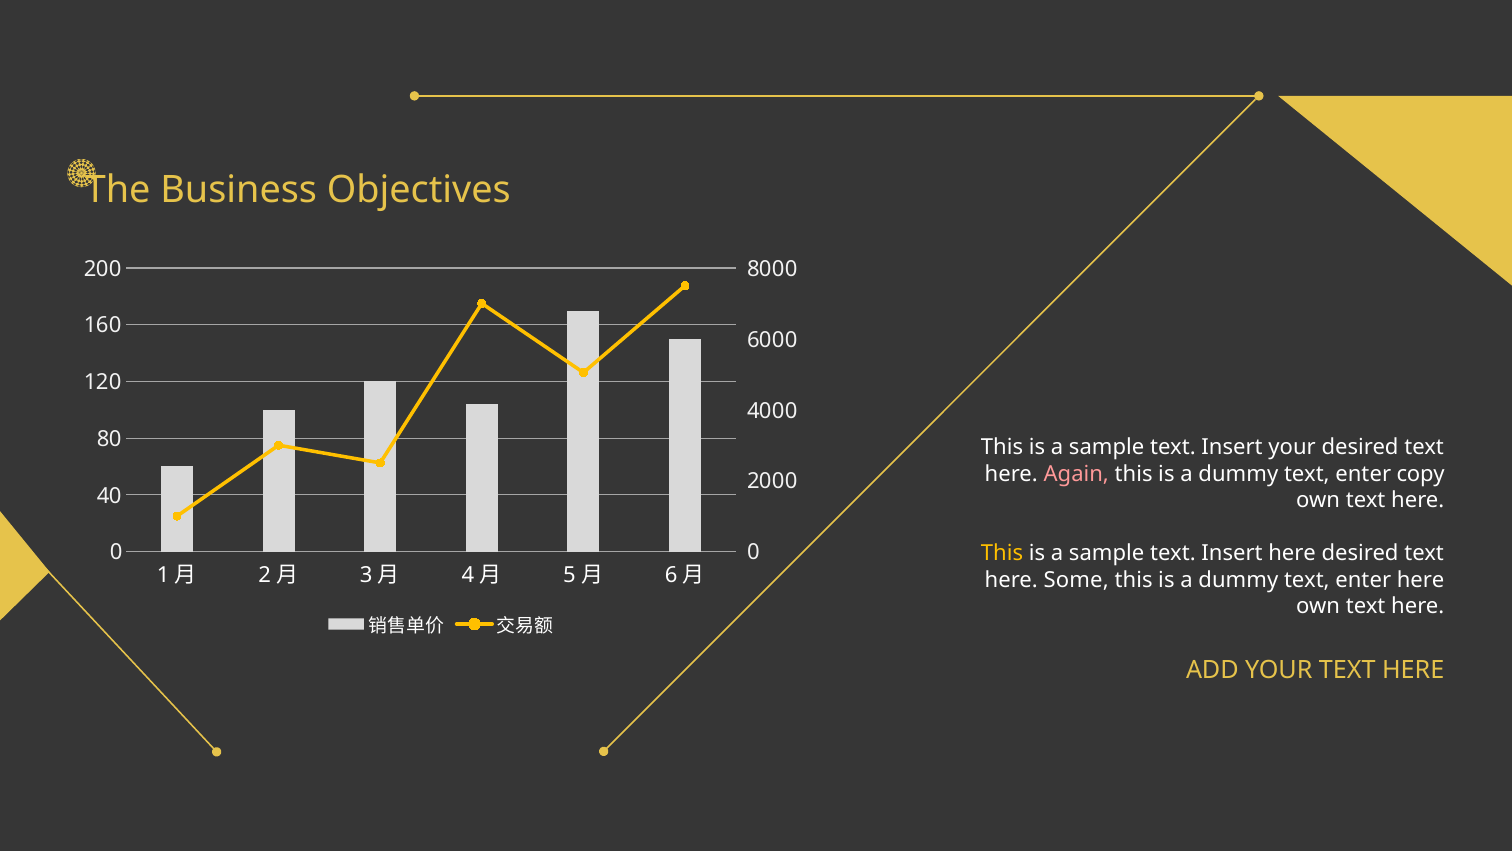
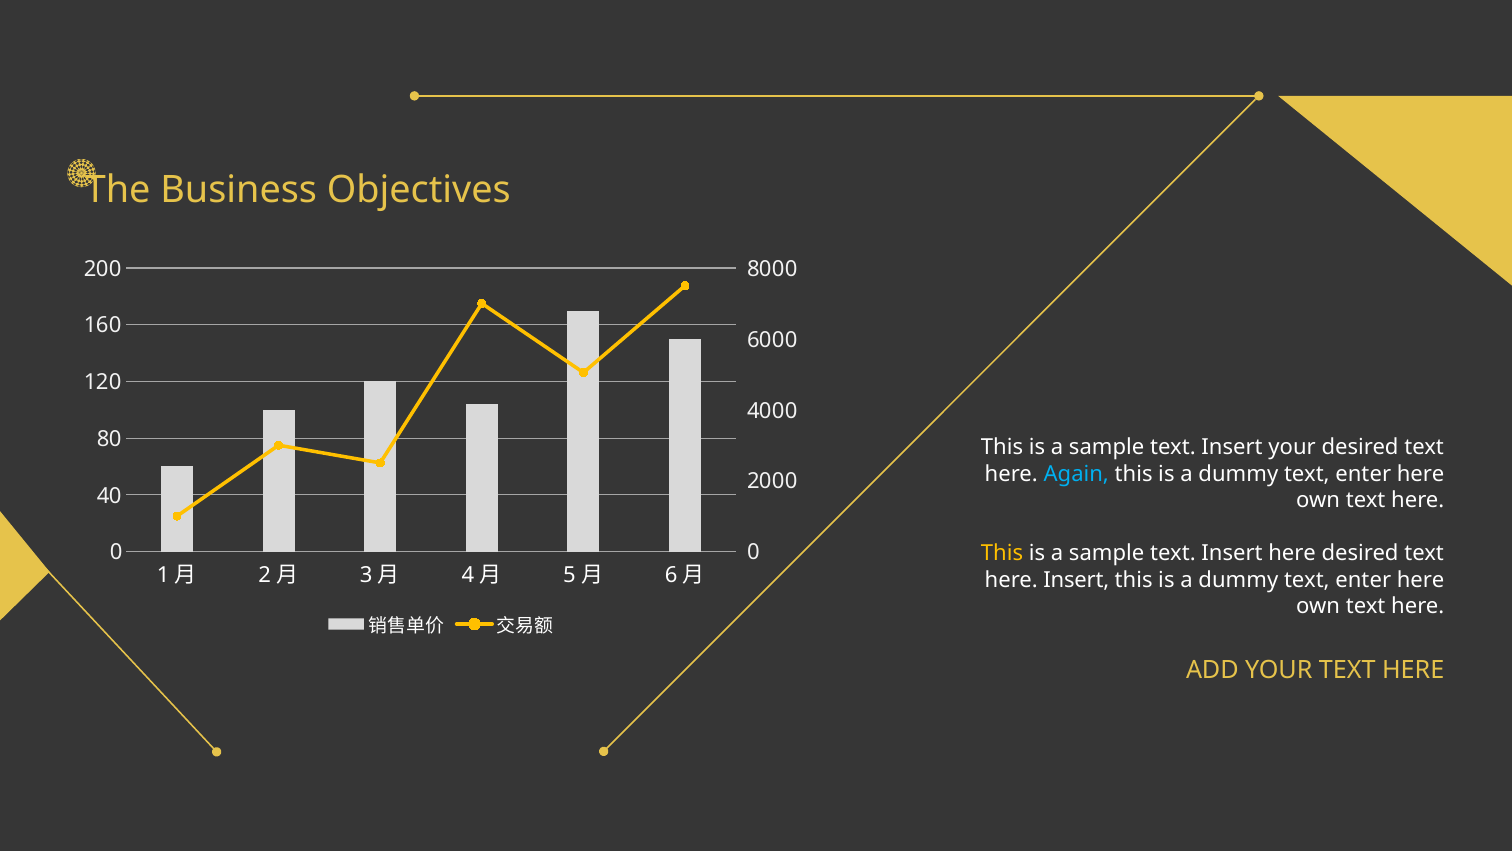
Again colour: pink -> light blue
copy at (1421, 474): copy -> here
here Some: Some -> Insert
